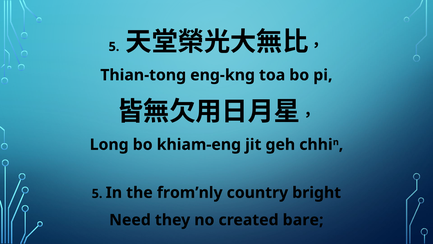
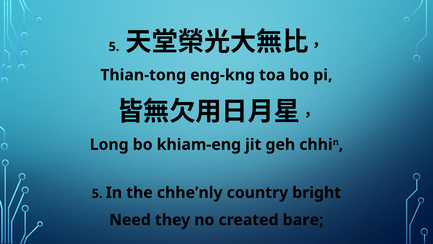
from’nly: from’nly -> chhe’nly
